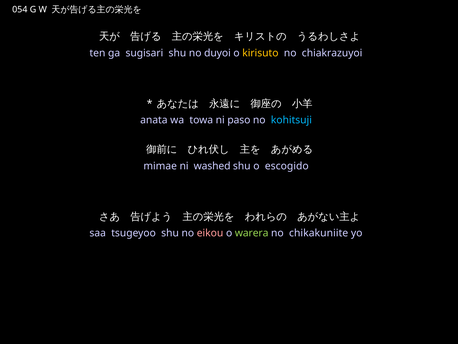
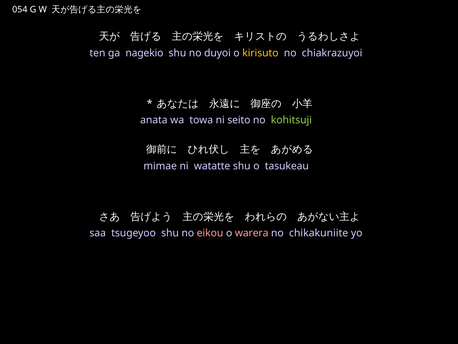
sugisari: sugisari -> nagekio
paso: paso -> seito
kohitsuji colour: light blue -> light green
washed: washed -> watatte
escogido: escogido -> tasukeau
warera colour: light green -> pink
